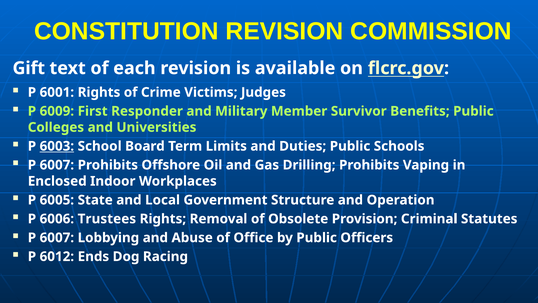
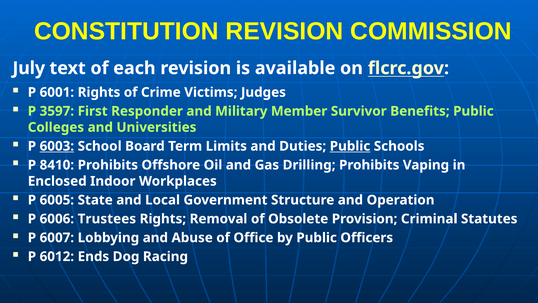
Gift: Gift -> July
6009: 6009 -> 3597
Public at (350, 146) underline: none -> present
6007 at (57, 165): 6007 -> 8410
